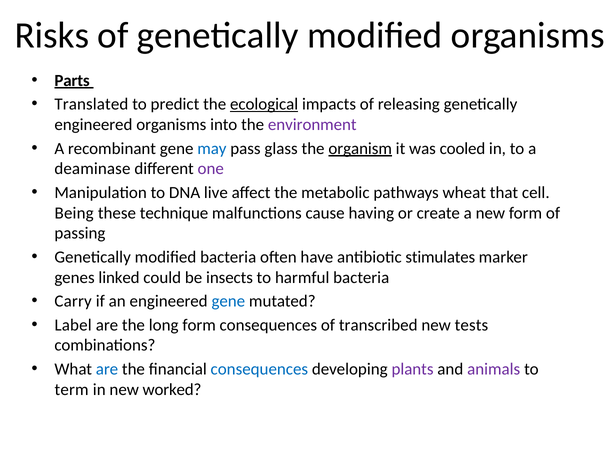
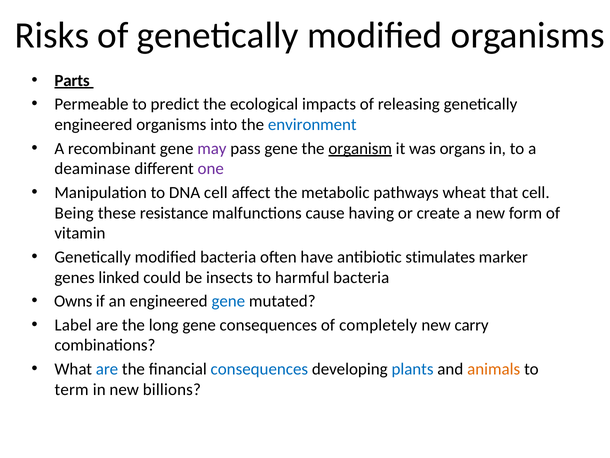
Translated: Translated -> Permeable
ecological underline: present -> none
environment colour: purple -> blue
may colour: blue -> purple
pass glass: glass -> gene
cooled: cooled -> organs
DNA live: live -> cell
technique: technique -> resistance
passing: passing -> vitamin
Carry: Carry -> Owns
long form: form -> gene
transcribed: transcribed -> completely
tests: tests -> carry
plants colour: purple -> blue
animals colour: purple -> orange
worked: worked -> billions
